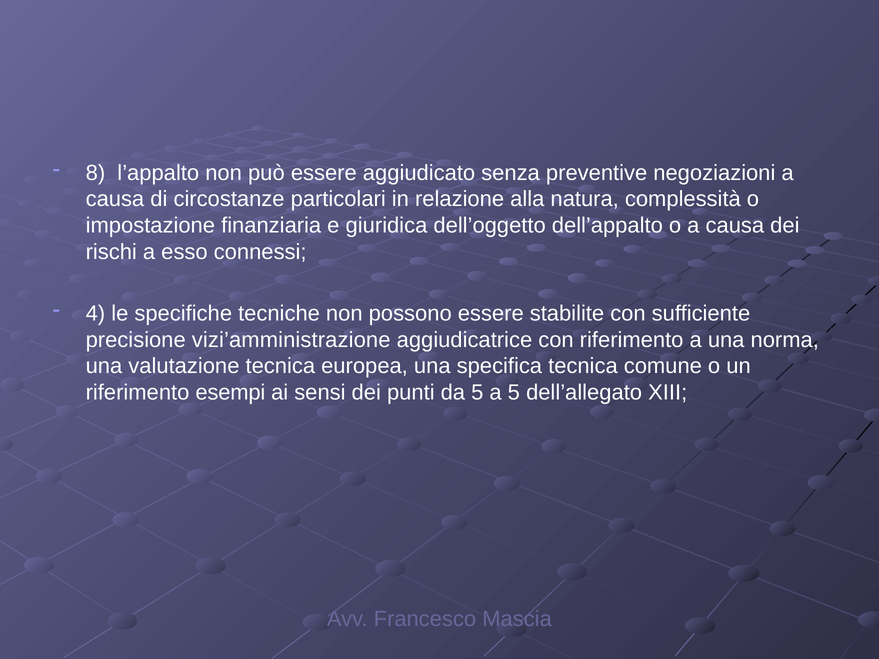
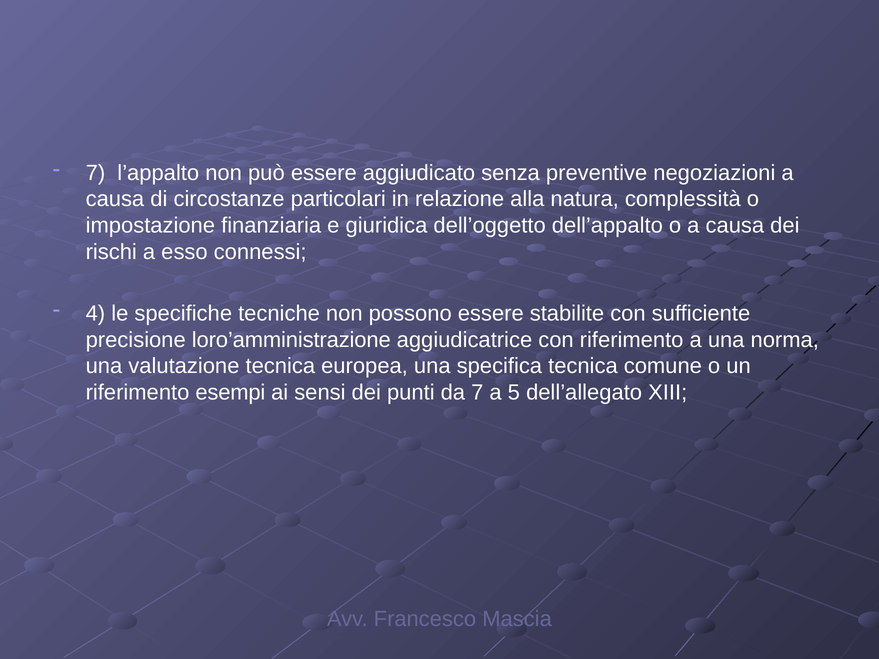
8 at (95, 173): 8 -> 7
vizi’amministrazione: vizi’amministrazione -> loro’amministrazione
da 5: 5 -> 7
